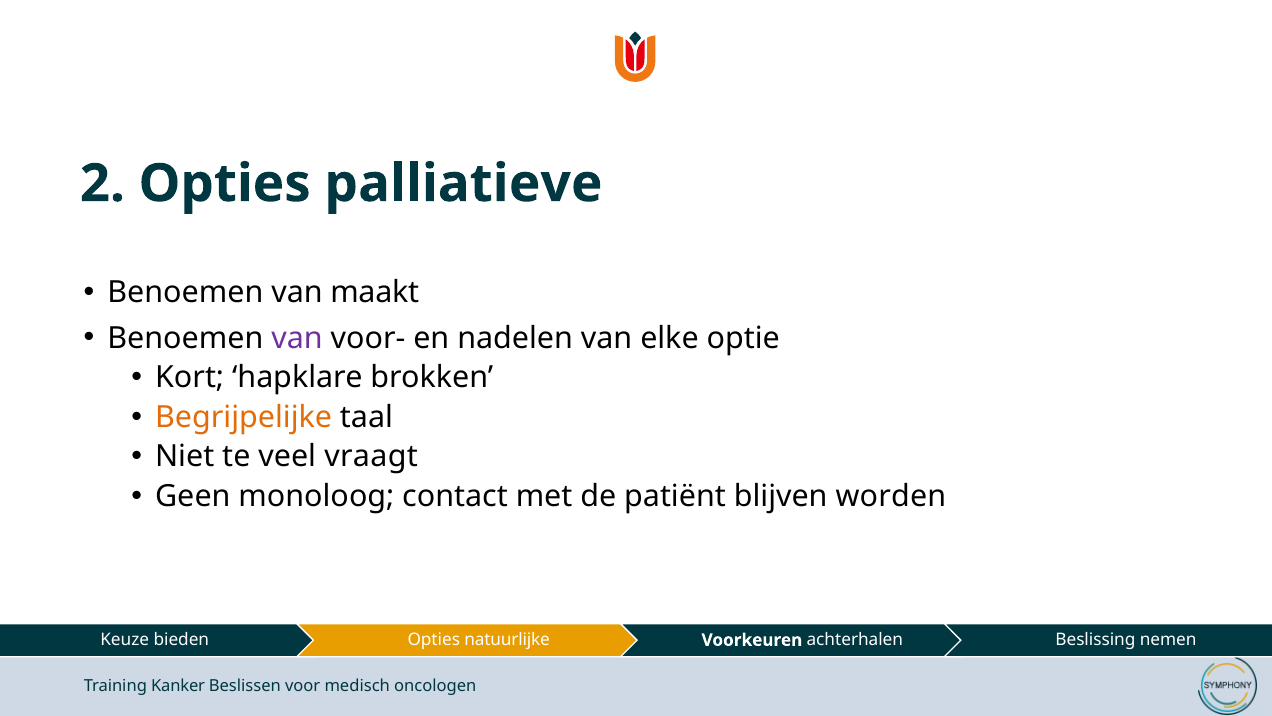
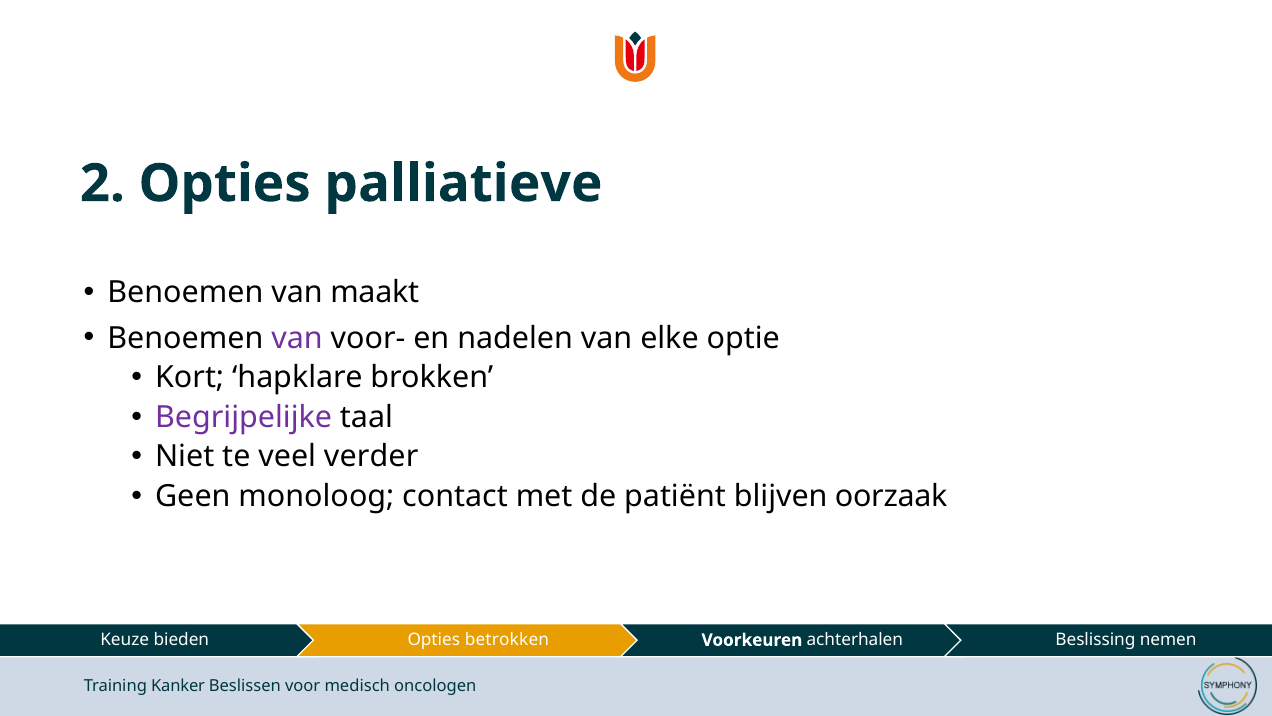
Begrijpelijke colour: orange -> purple
vraagt: vraagt -> verder
worden: worden -> oorzaak
natuurlijke: natuurlijke -> betrokken
